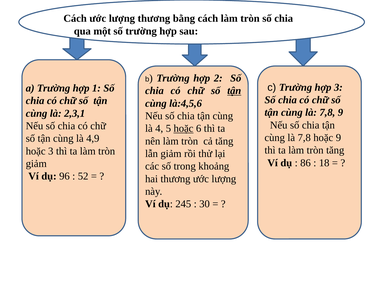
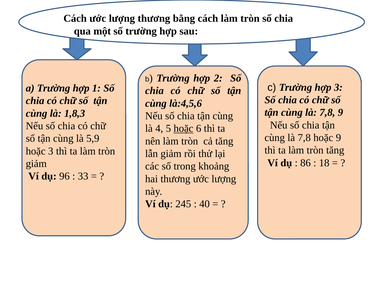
tận at (234, 91) underline: present -> none
2,3,1: 2,3,1 -> 1,8,3
4,9: 4,9 -> 5,9
52: 52 -> 33
30: 30 -> 40
